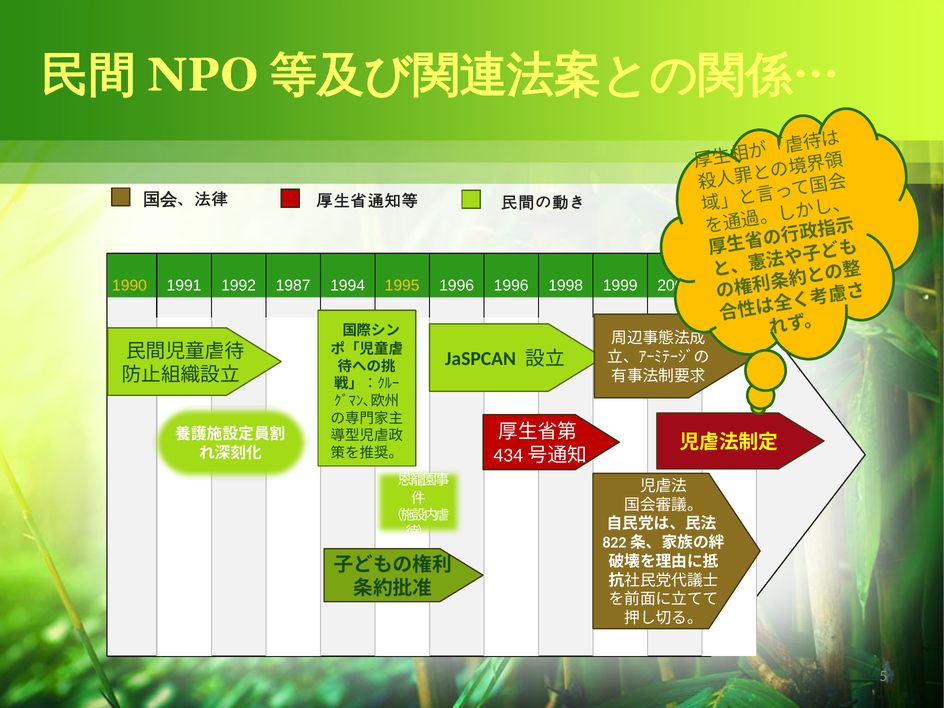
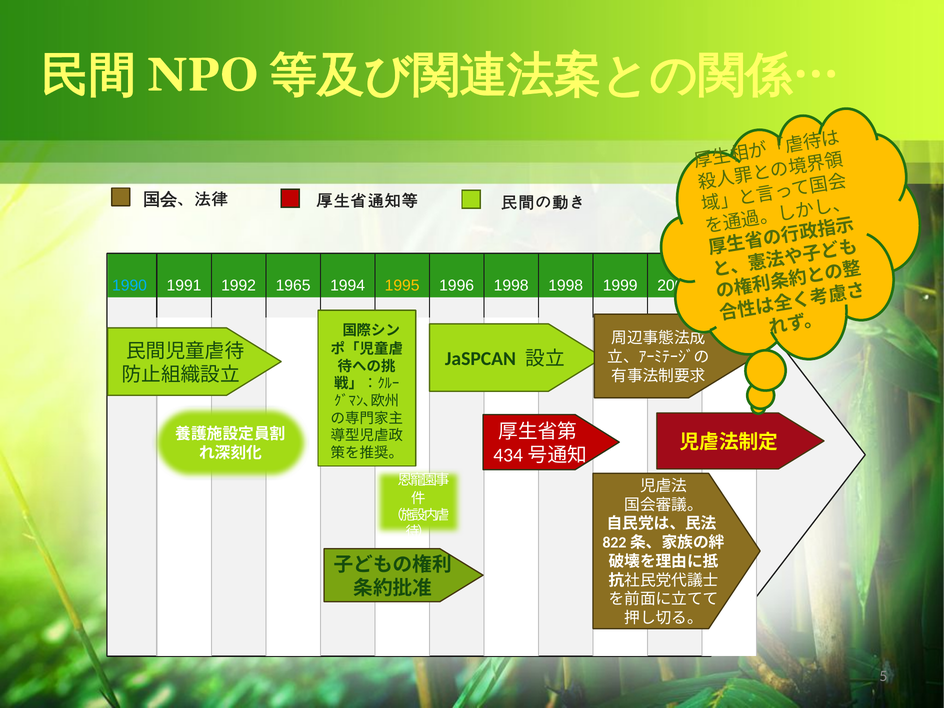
1990 colour: yellow -> light blue
1987: 1987 -> 1965
1996 1996: 1996 -> 1998
